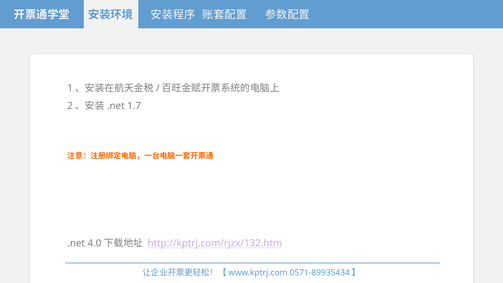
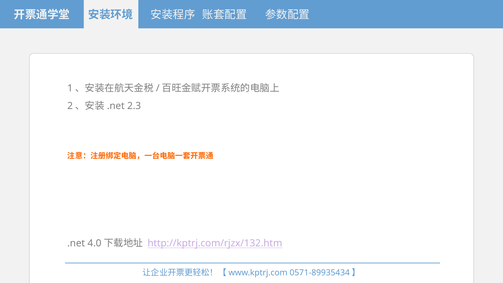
1.7: 1.7 -> 2.3
